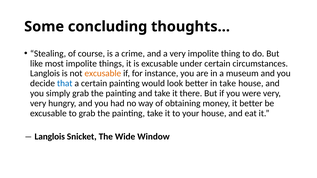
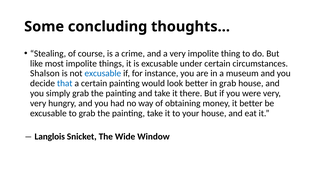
Langlois at (45, 74): Langlois -> Shalson
excusable at (103, 74) colour: orange -> blue
in take: take -> grab
